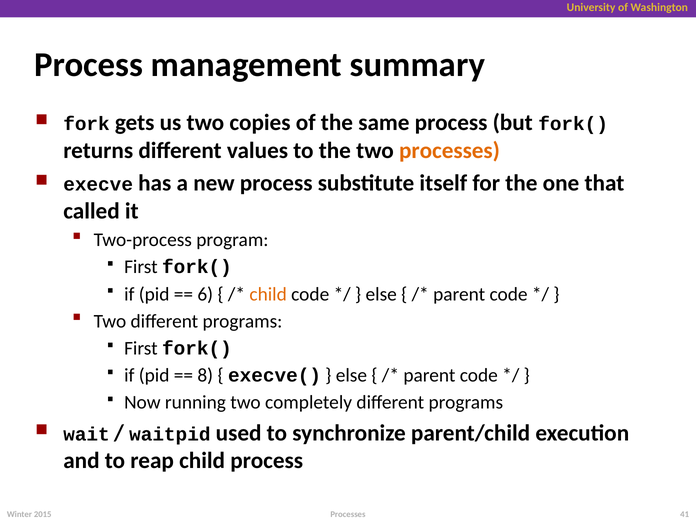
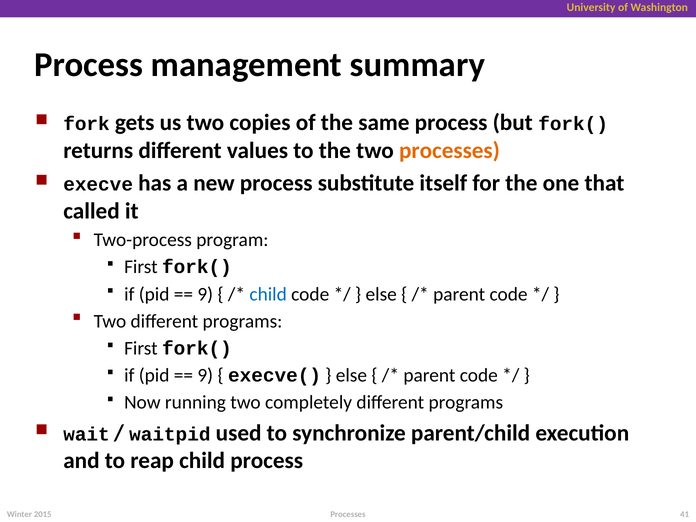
6 at (205, 294): 6 -> 9
child at (268, 294) colour: orange -> blue
8 at (205, 375): 8 -> 9
